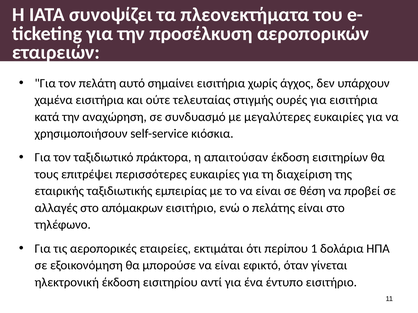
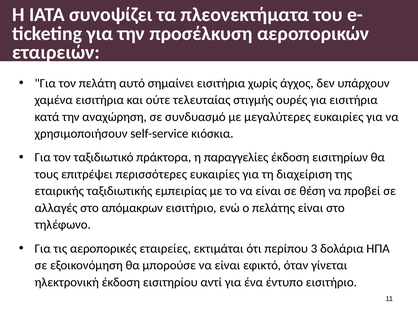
απαιτούσαν: απαιτούσαν -> παραγγελίες
1: 1 -> 3
